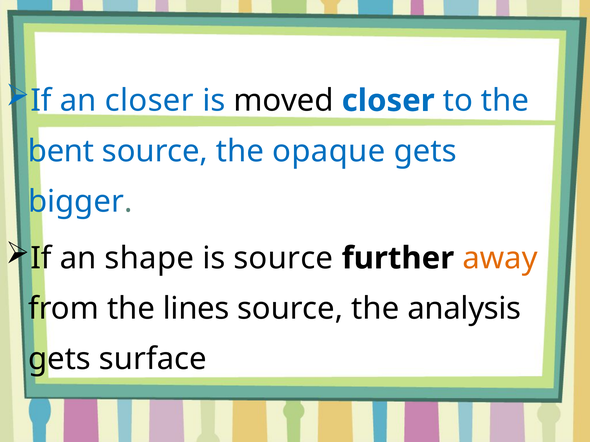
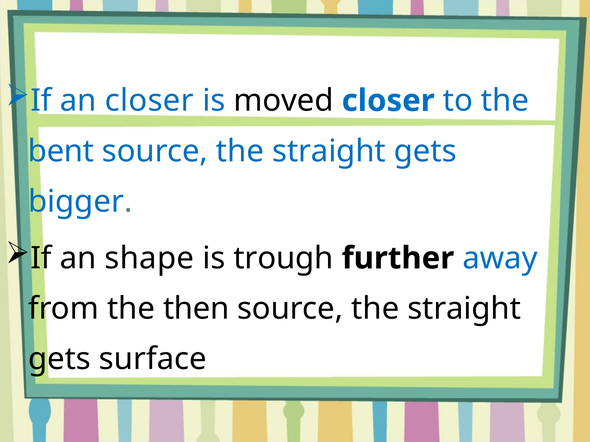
opaque at (329, 151): opaque -> straight
is source: source -> trough
away colour: orange -> blue
lines: lines -> then
analysis at (464, 309): analysis -> straight
